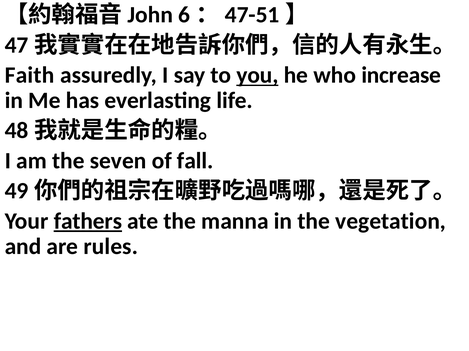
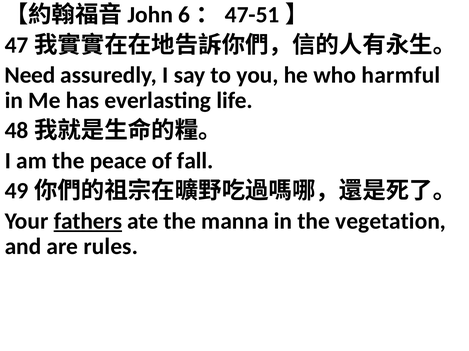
Faith: Faith -> Need
you underline: present -> none
increase: increase -> harmful
seven: seven -> peace
